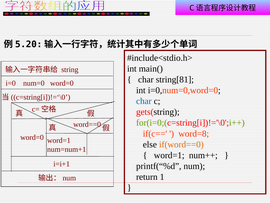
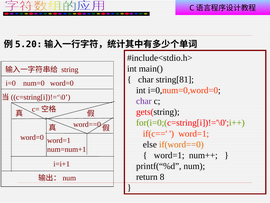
char at (144, 101) colour: blue -> purple
word=8 at (194, 133): word=8 -> word=1
1: 1 -> 8
